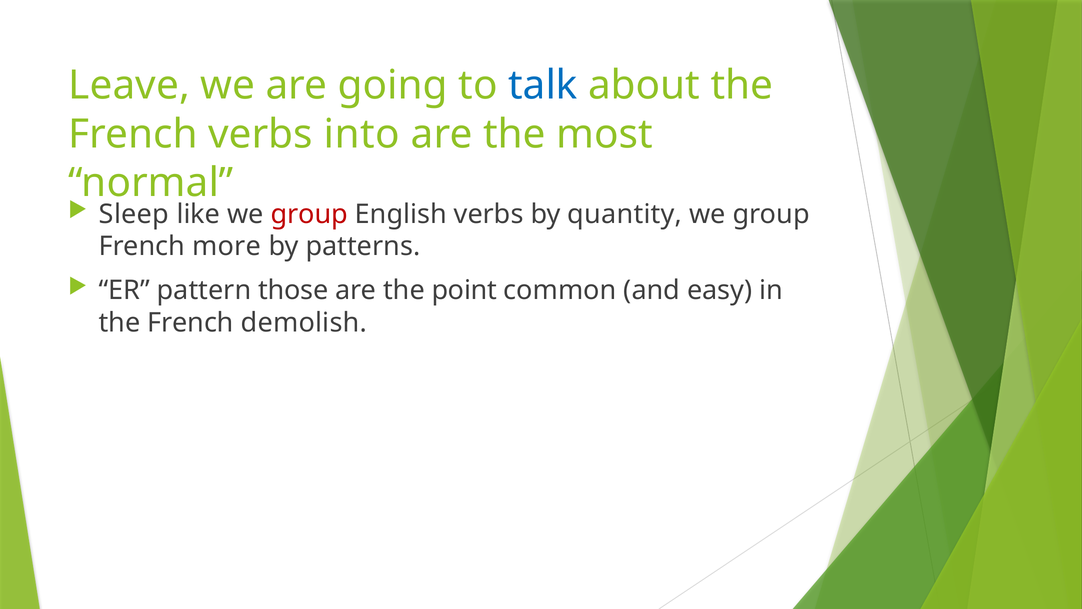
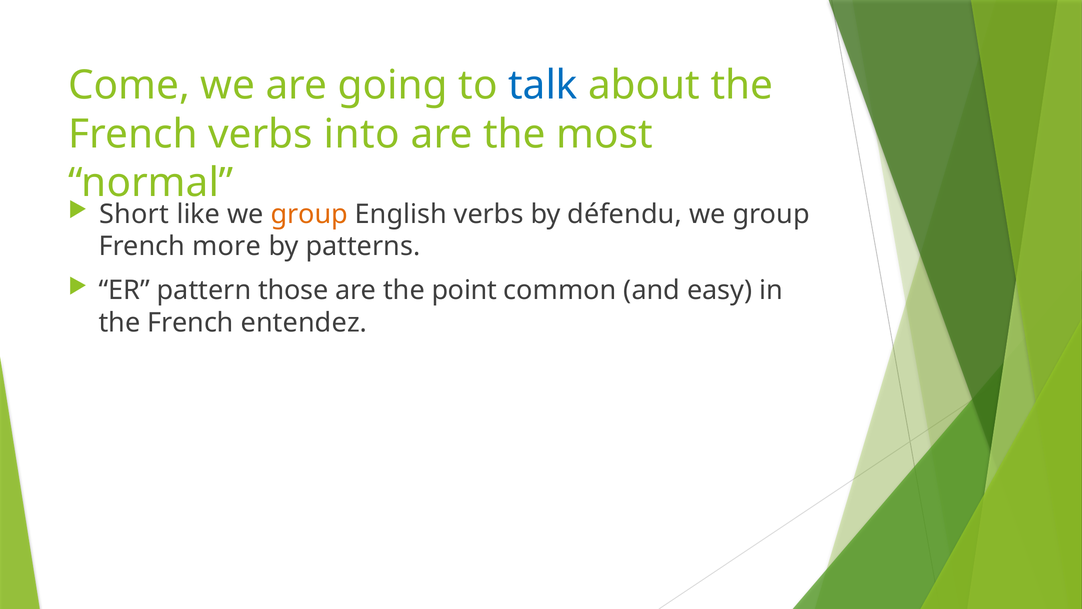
Leave: Leave -> Come
Sleep: Sleep -> Short
group at (309, 214) colour: red -> orange
quantity: quantity -> défendu
demolish: demolish -> entendez
